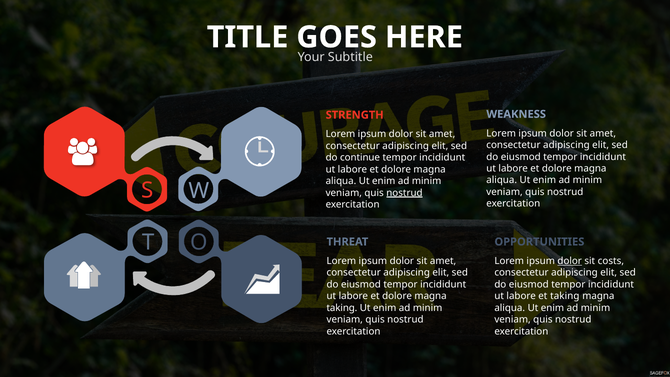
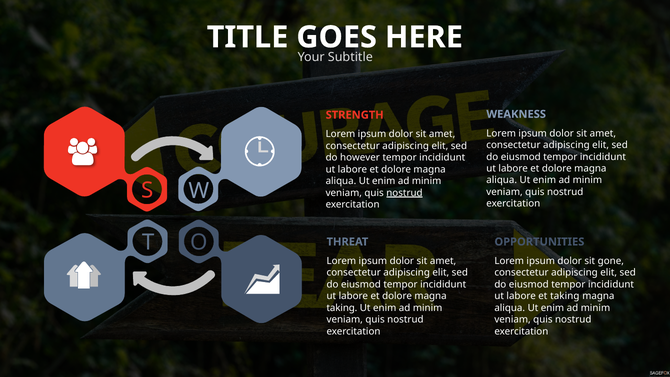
continue: continue -> however
dolor at (570, 261) underline: present -> none
costs: costs -> gone
